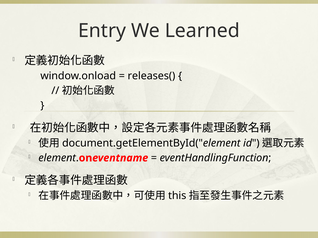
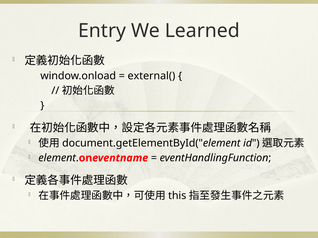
releases(: releases( -> external(
